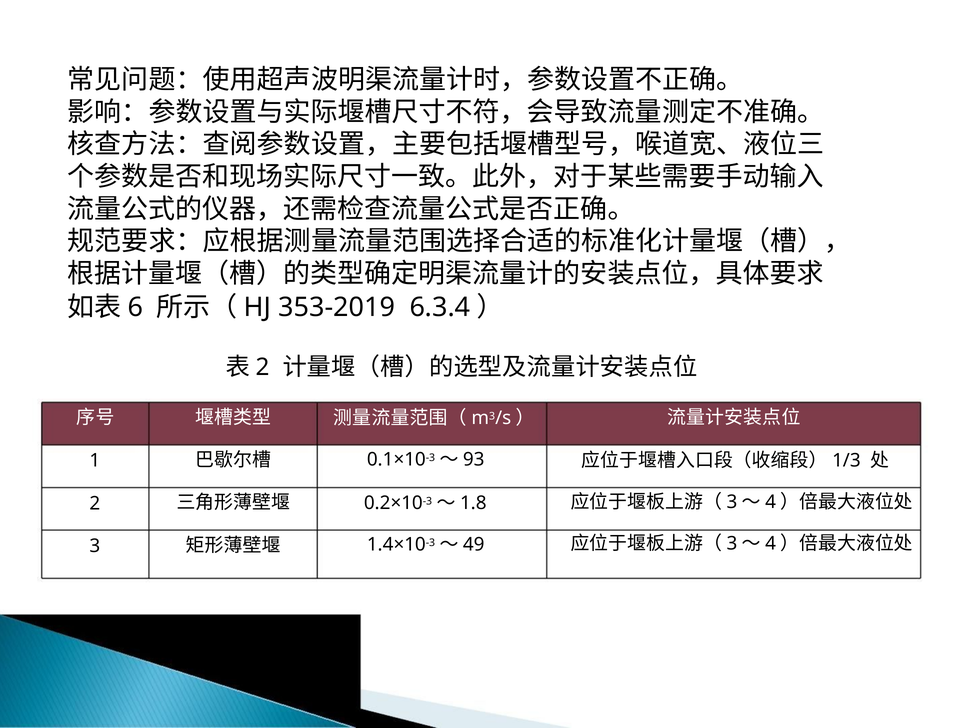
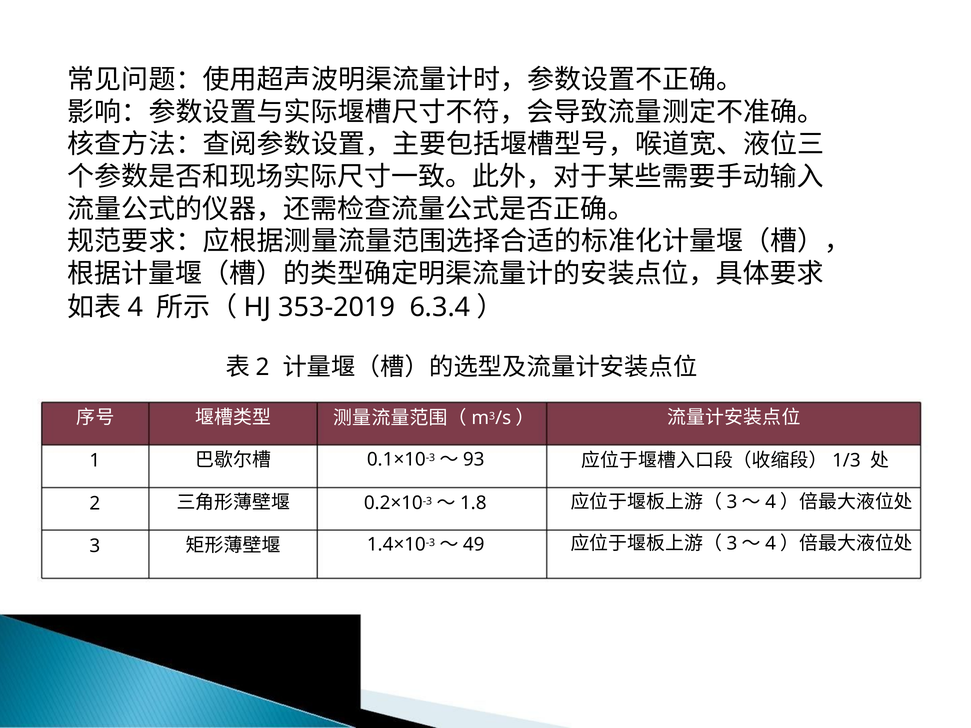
6: 6 -> 4
